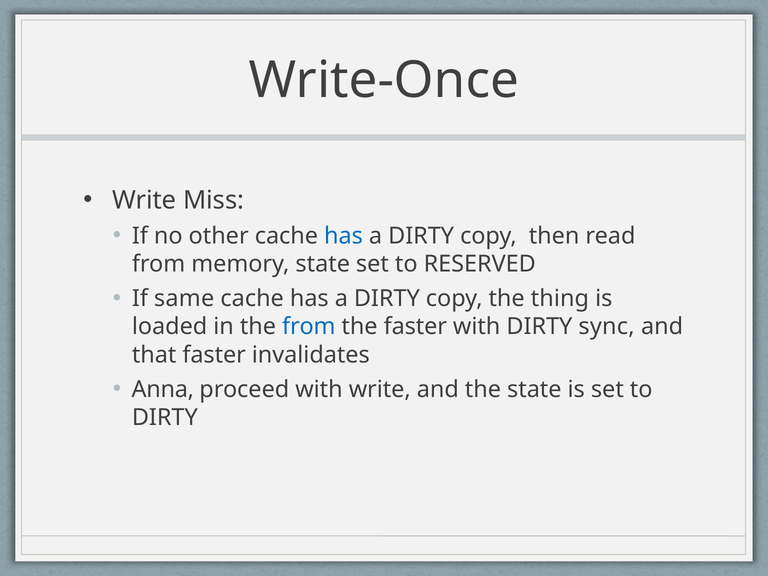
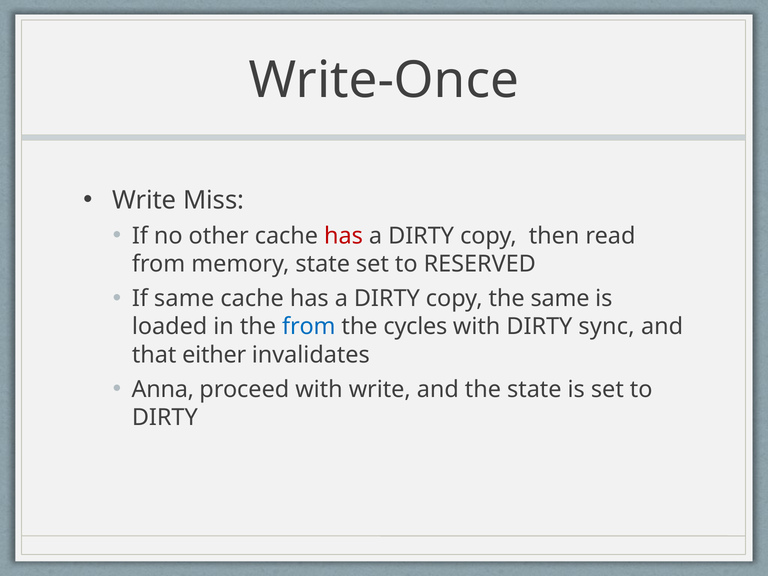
has at (344, 236) colour: blue -> red
the thing: thing -> same
the faster: faster -> cycles
that faster: faster -> either
